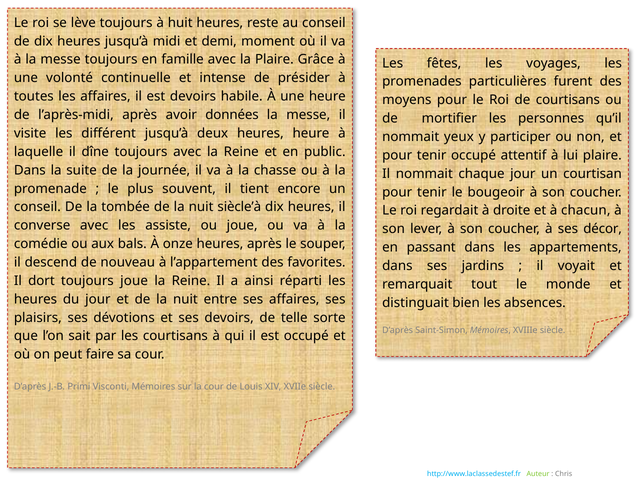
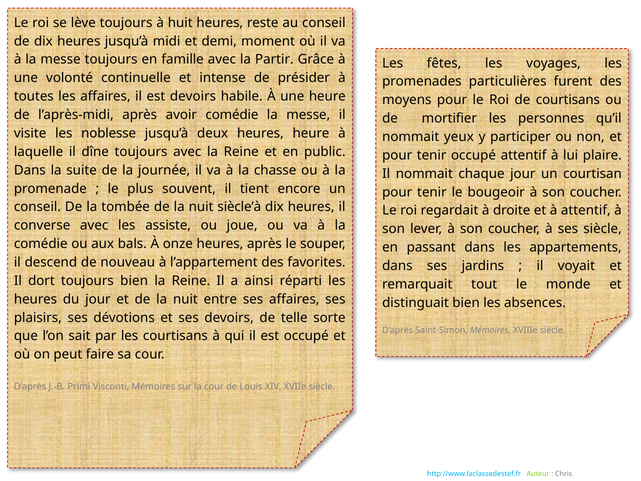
la Plaire: Plaire -> Partir
avoir données: données -> comédie
différent: différent -> noblesse
à chacun: chacun -> attentif
ses décor: décor -> siècle
toujours joue: joue -> bien
